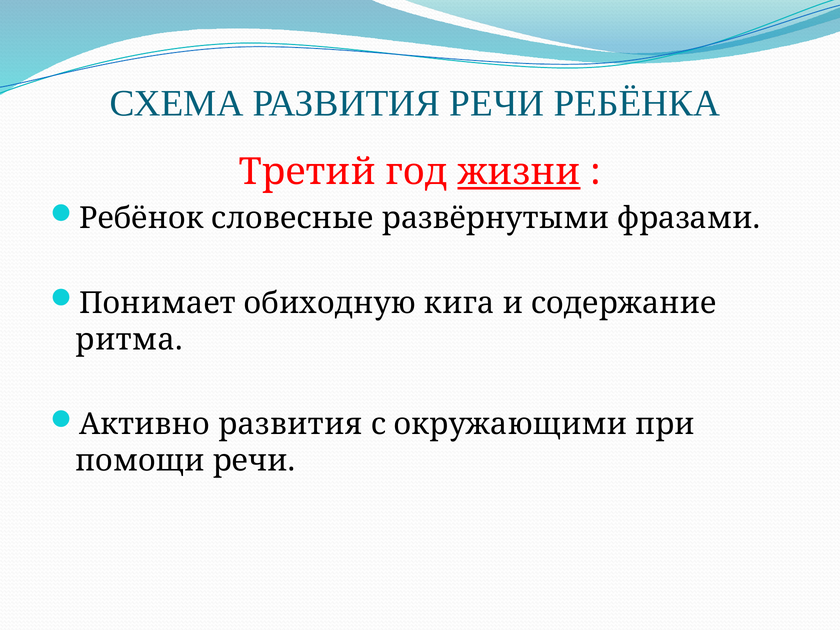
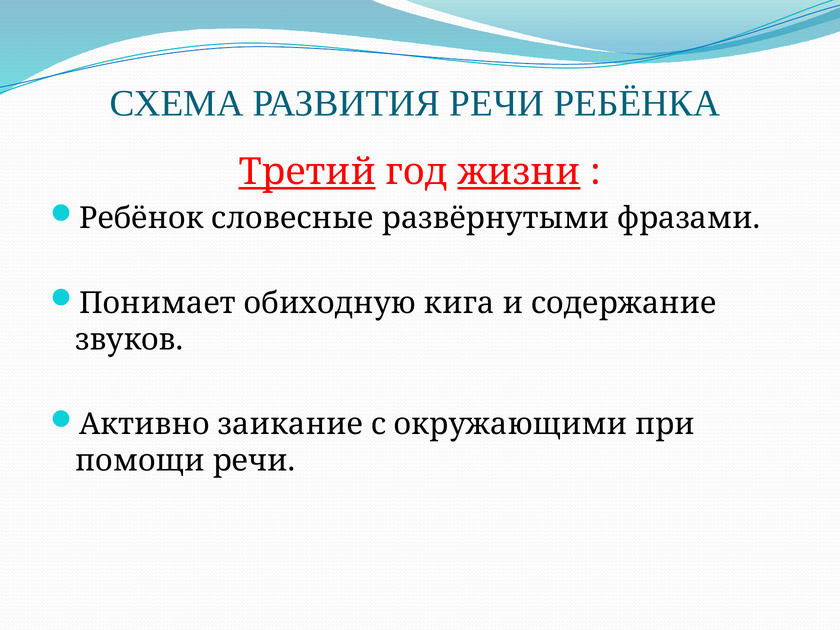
Третий underline: none -> present
ритма: ритма -> звуков
Активно развития: развития -> заикание
